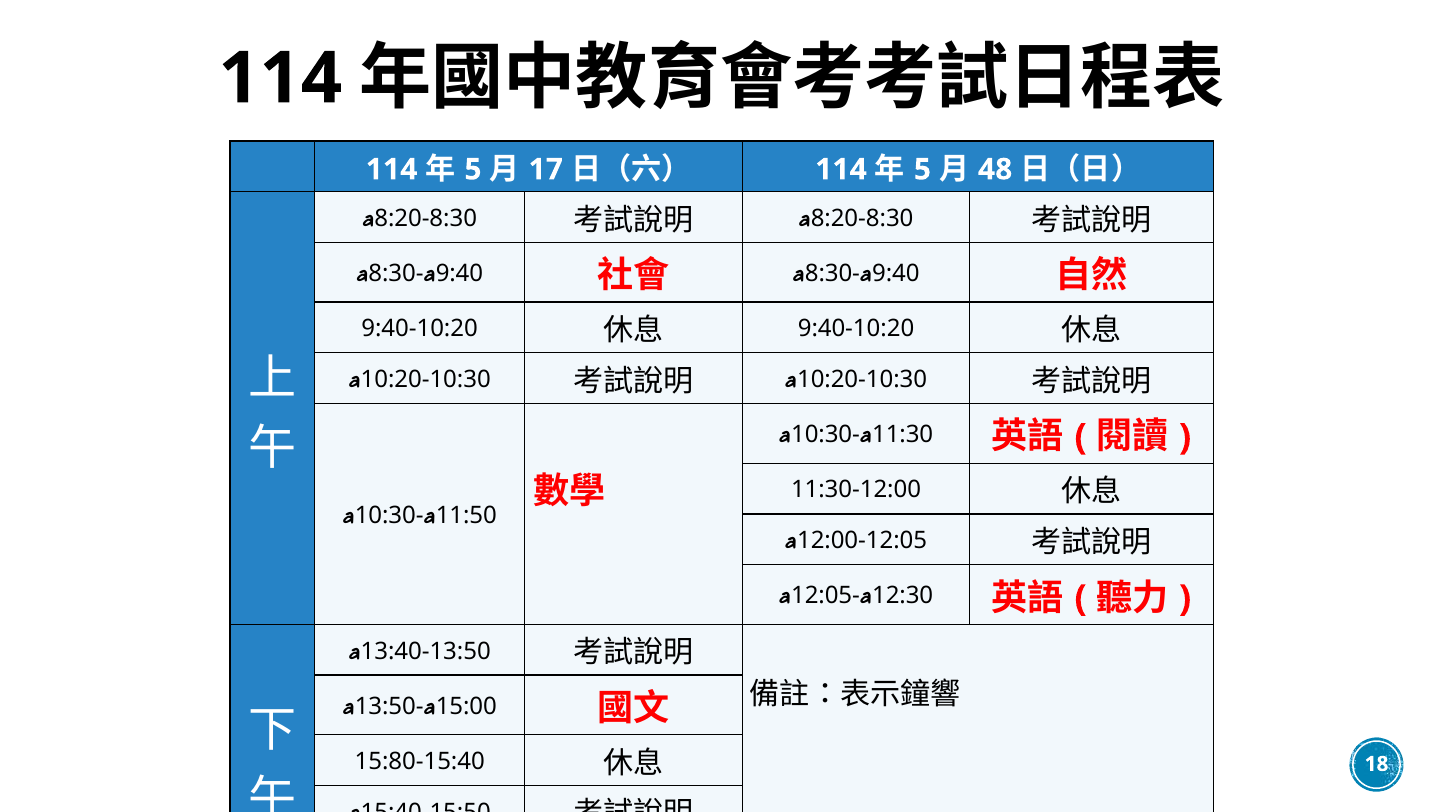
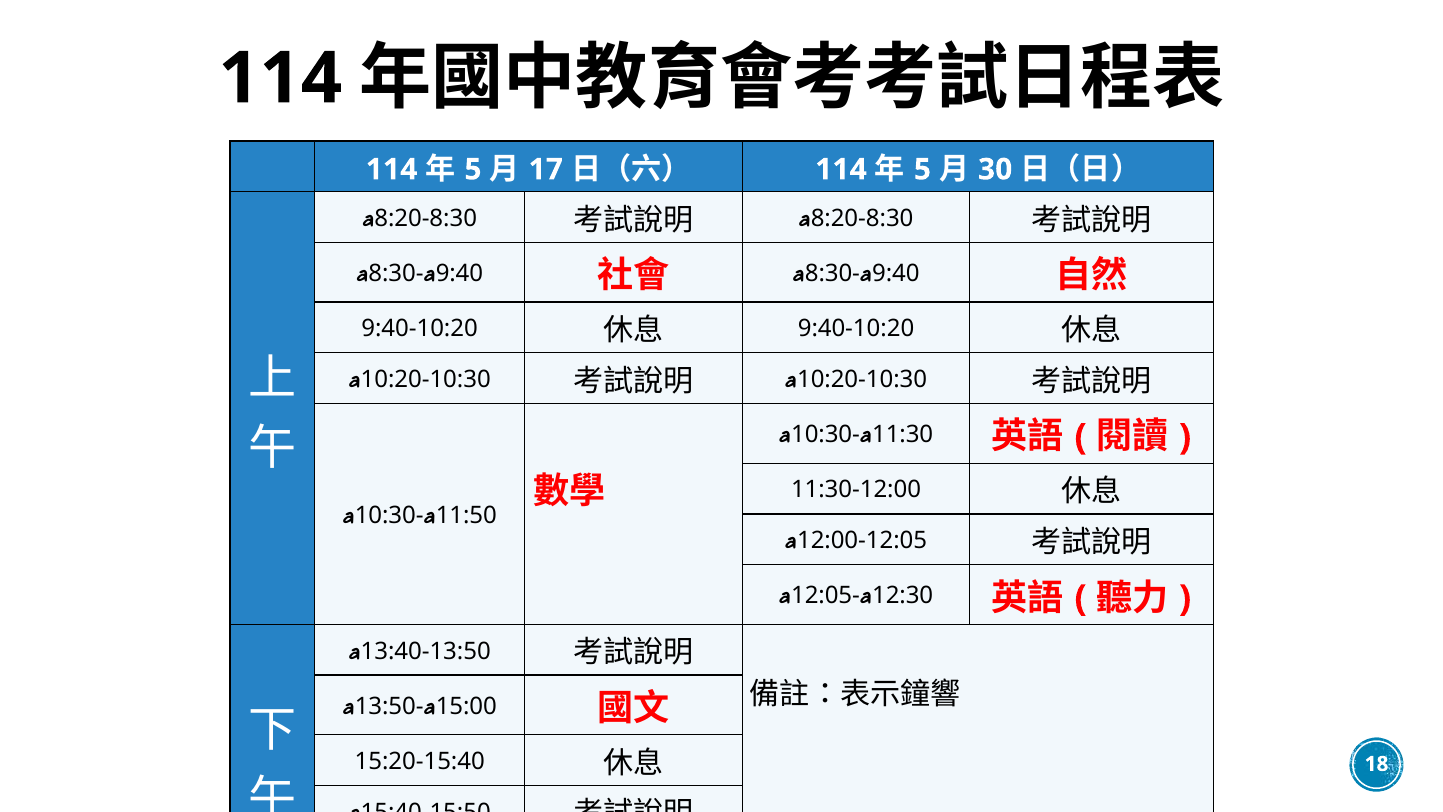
48: 48 -> 30
15:80-15:40: 15:80-15:40 -> 15:20-15:40
